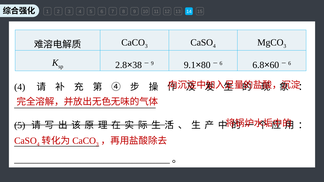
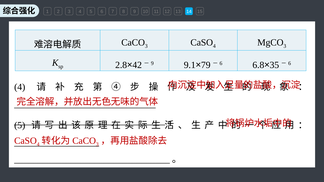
38: 38 -> 42
80: 80 -> 79
60: 60 -> 35
